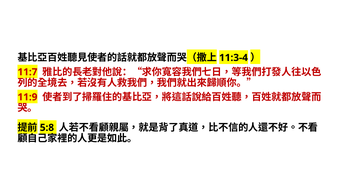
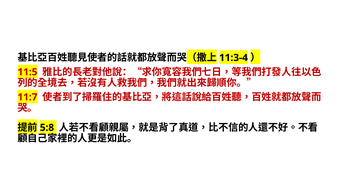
11:7: 11:7 -> 11:5
11:9: 11:9 -> 11:7
